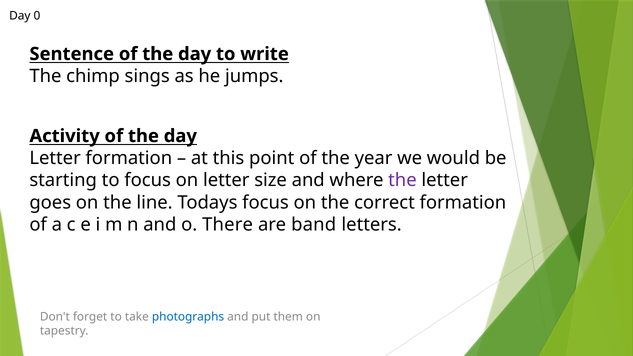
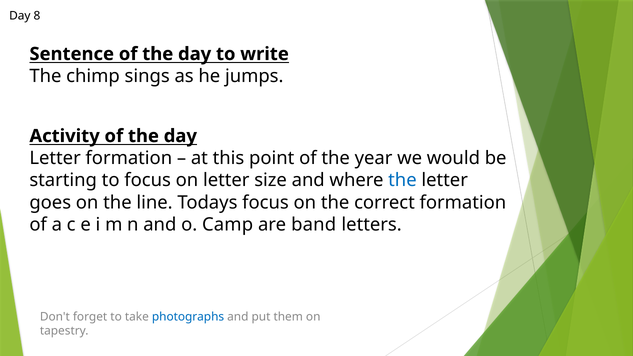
0: 0 -> 8
the at (402, 180) colour: purple -> blue
There: There -> Camp
